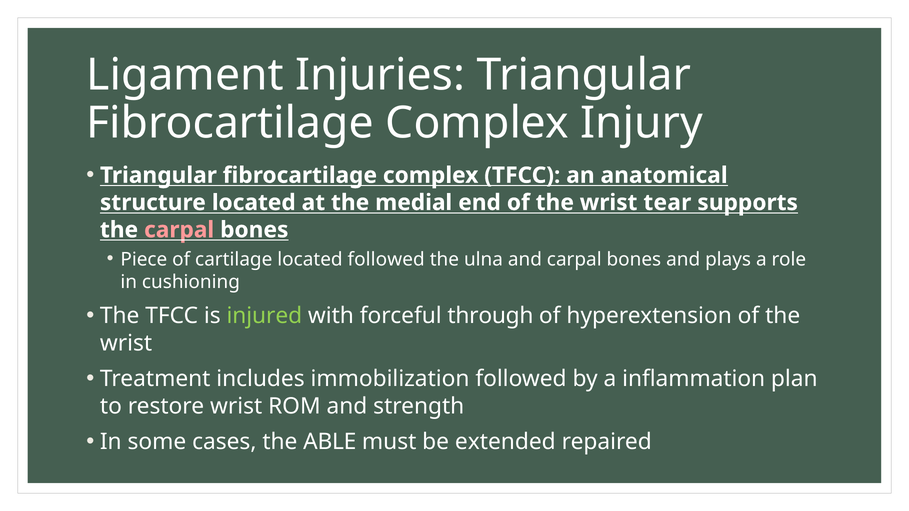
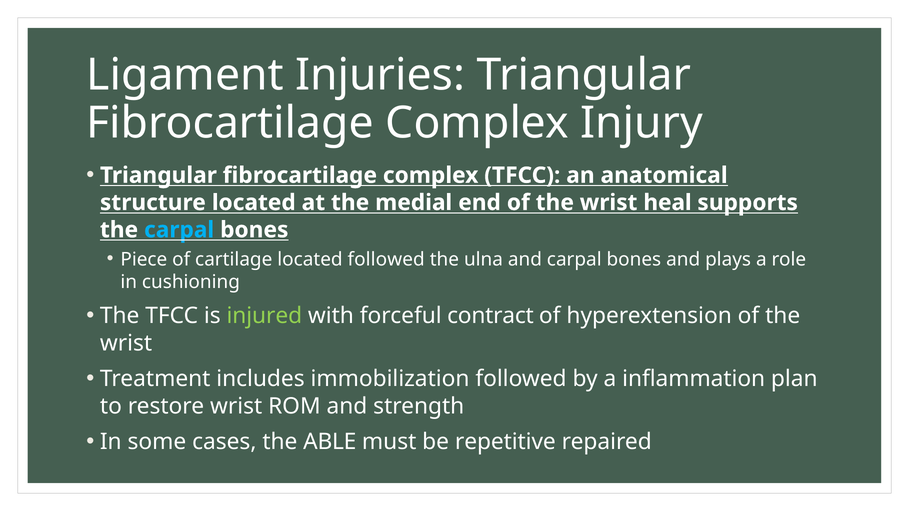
tear: tear -> heal
carpal at (179, 230) colour: pink -> light blue
through: through -> contract
extended: extended -> repetitive
